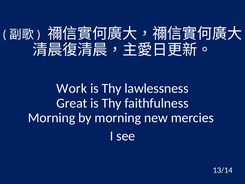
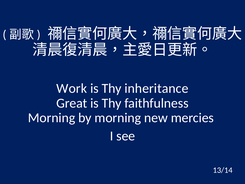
lawlessness: lawlessness -> inheritance
